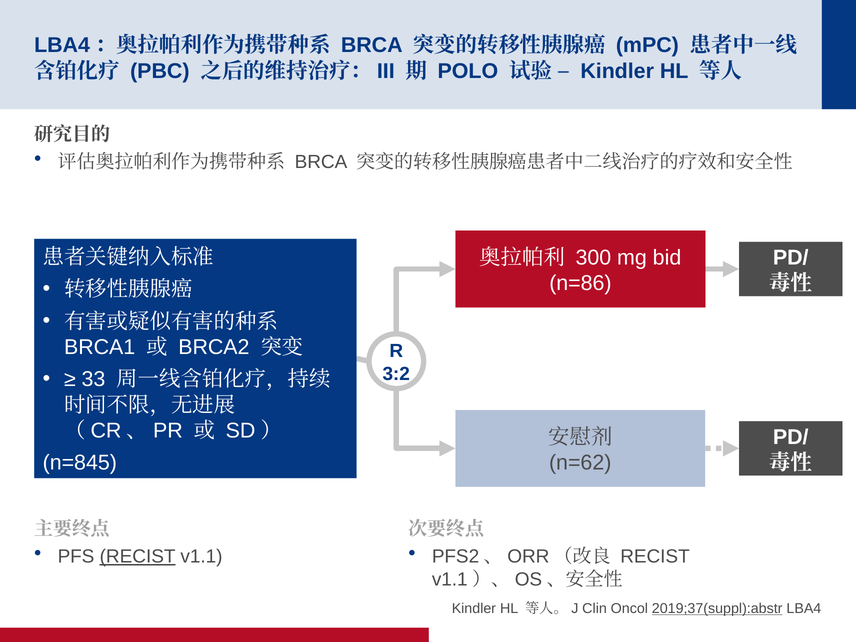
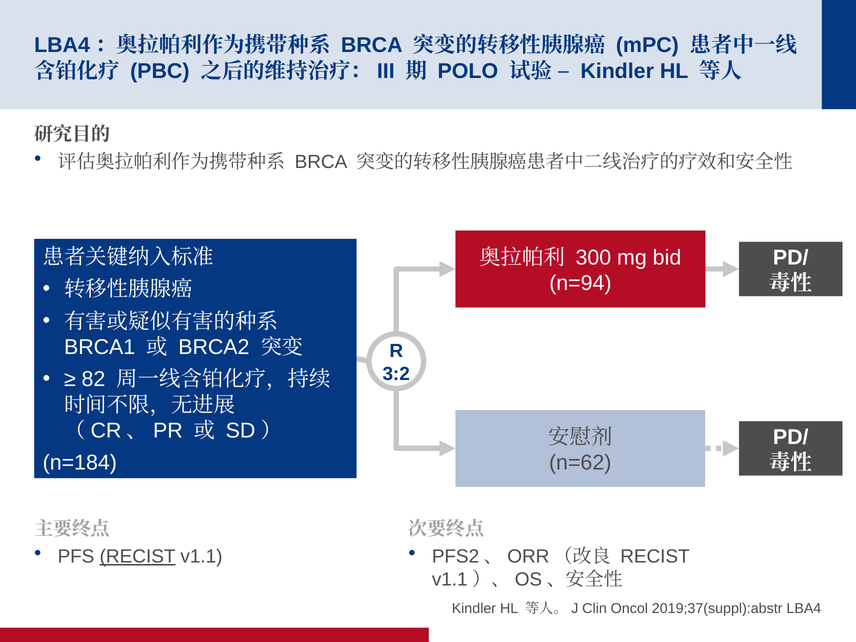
n=86: n=86 -> n=94
33: 33 -> 82
n=845: n=845 -> n=184
2019;37(suppl):abstr underline: present -> none
